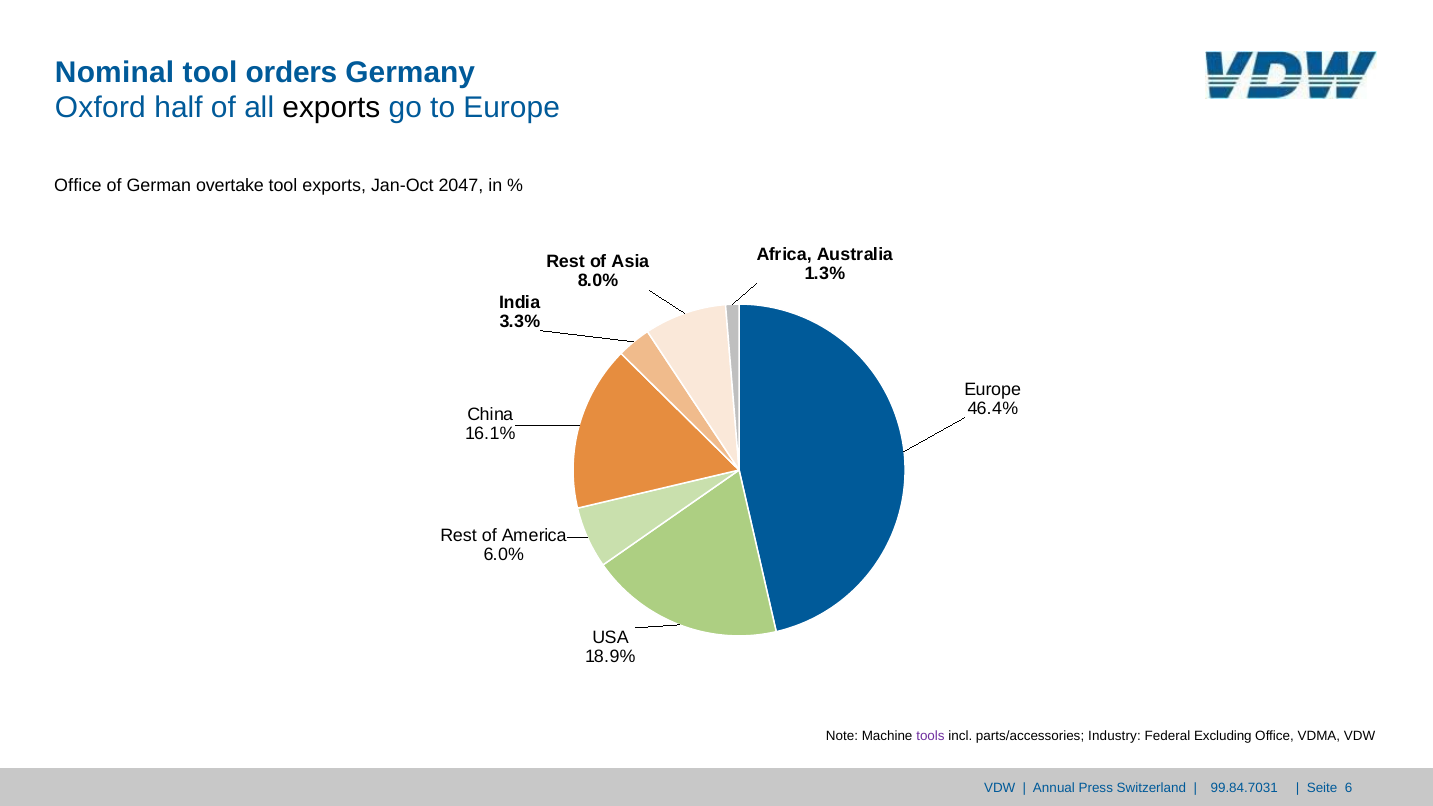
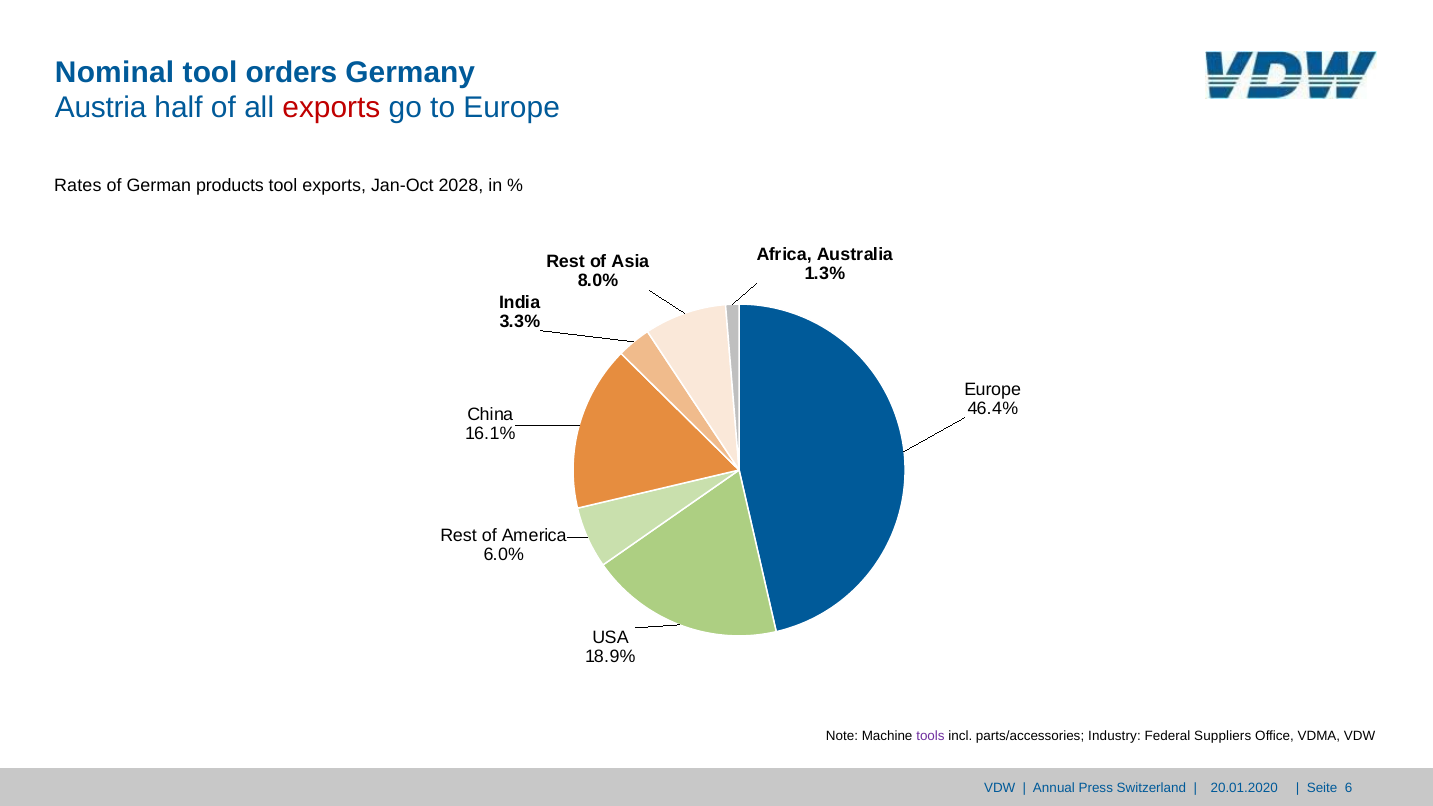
Oxford: Oxford -> Austria
exports at (331, 108) colour: black -> red
Office at (78, 186): Office -> Rates
overtake: overtake -> products
2047: 2047 -> 2028
Excluding: Excluding -> Suppliers
99.84.7031: 99.84.7031 -> 20.01.2020
